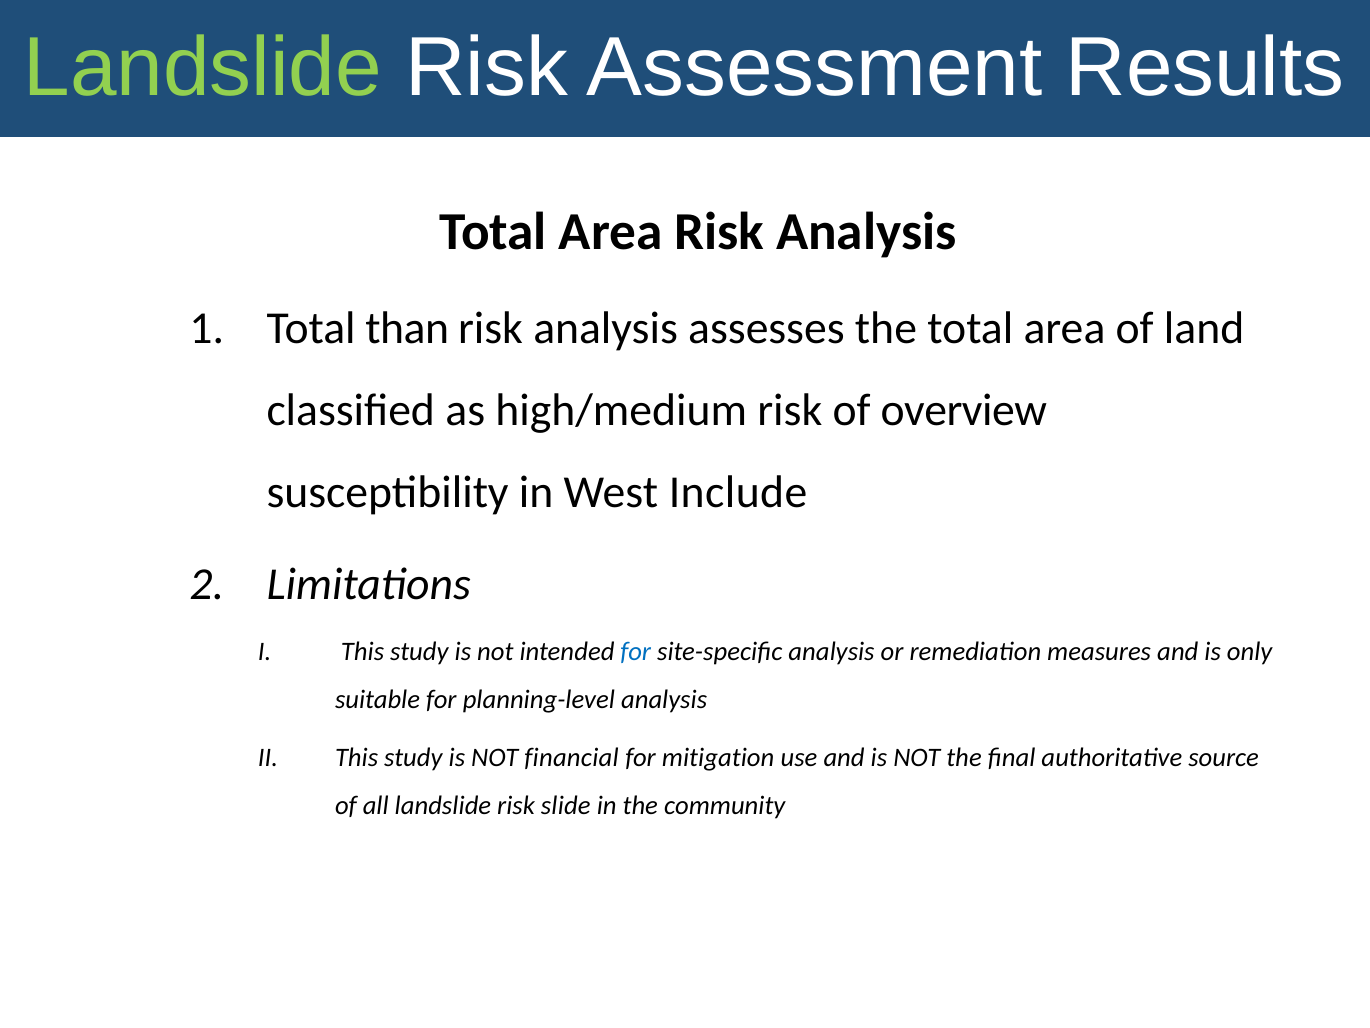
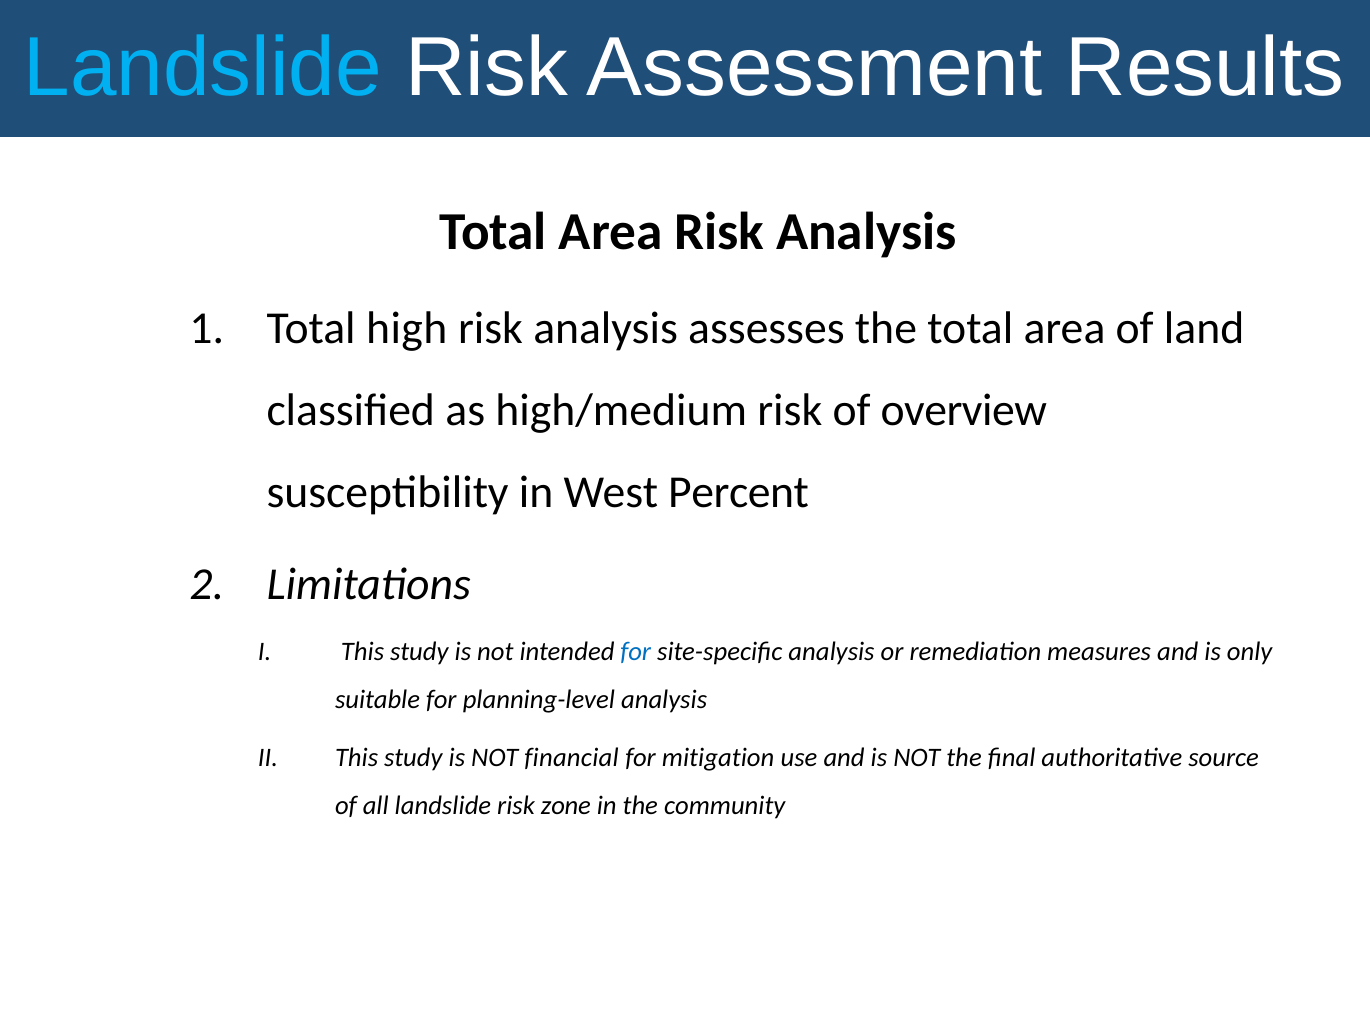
Landslide at (203, 68) colour: light green -> light blue
than: than -> high
Include: Include -> Percent
slide: slide -> zone
